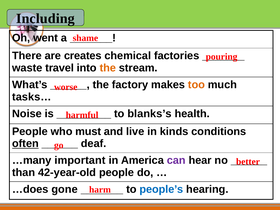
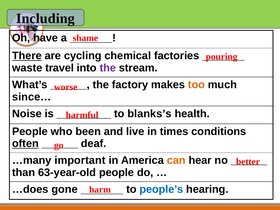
went: went -> have
There underline: none -> present
creates: creates -> cycling
the at (108, 68) colour: orange -> purple
tasks…: tasks… -> since…
must: must -> been
kinds: kinds -> times
can colour: purple -> orange
42-year-old: 42-year-old -> 63-year-old
